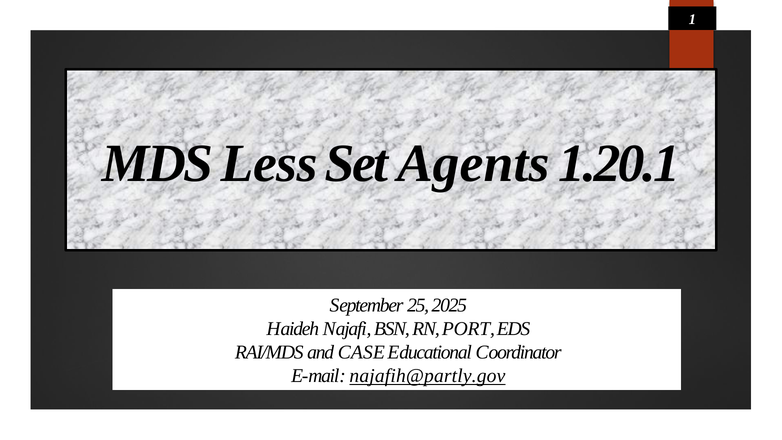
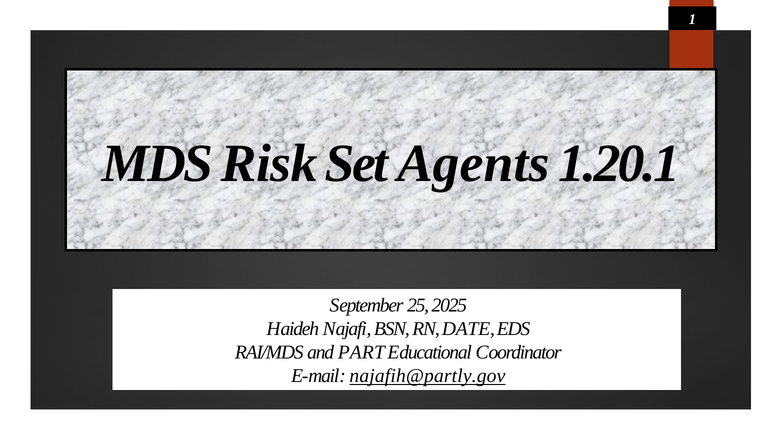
Less: Less -> Risk
PORT: PORT -> DATE
CASE: CASE -> PART
